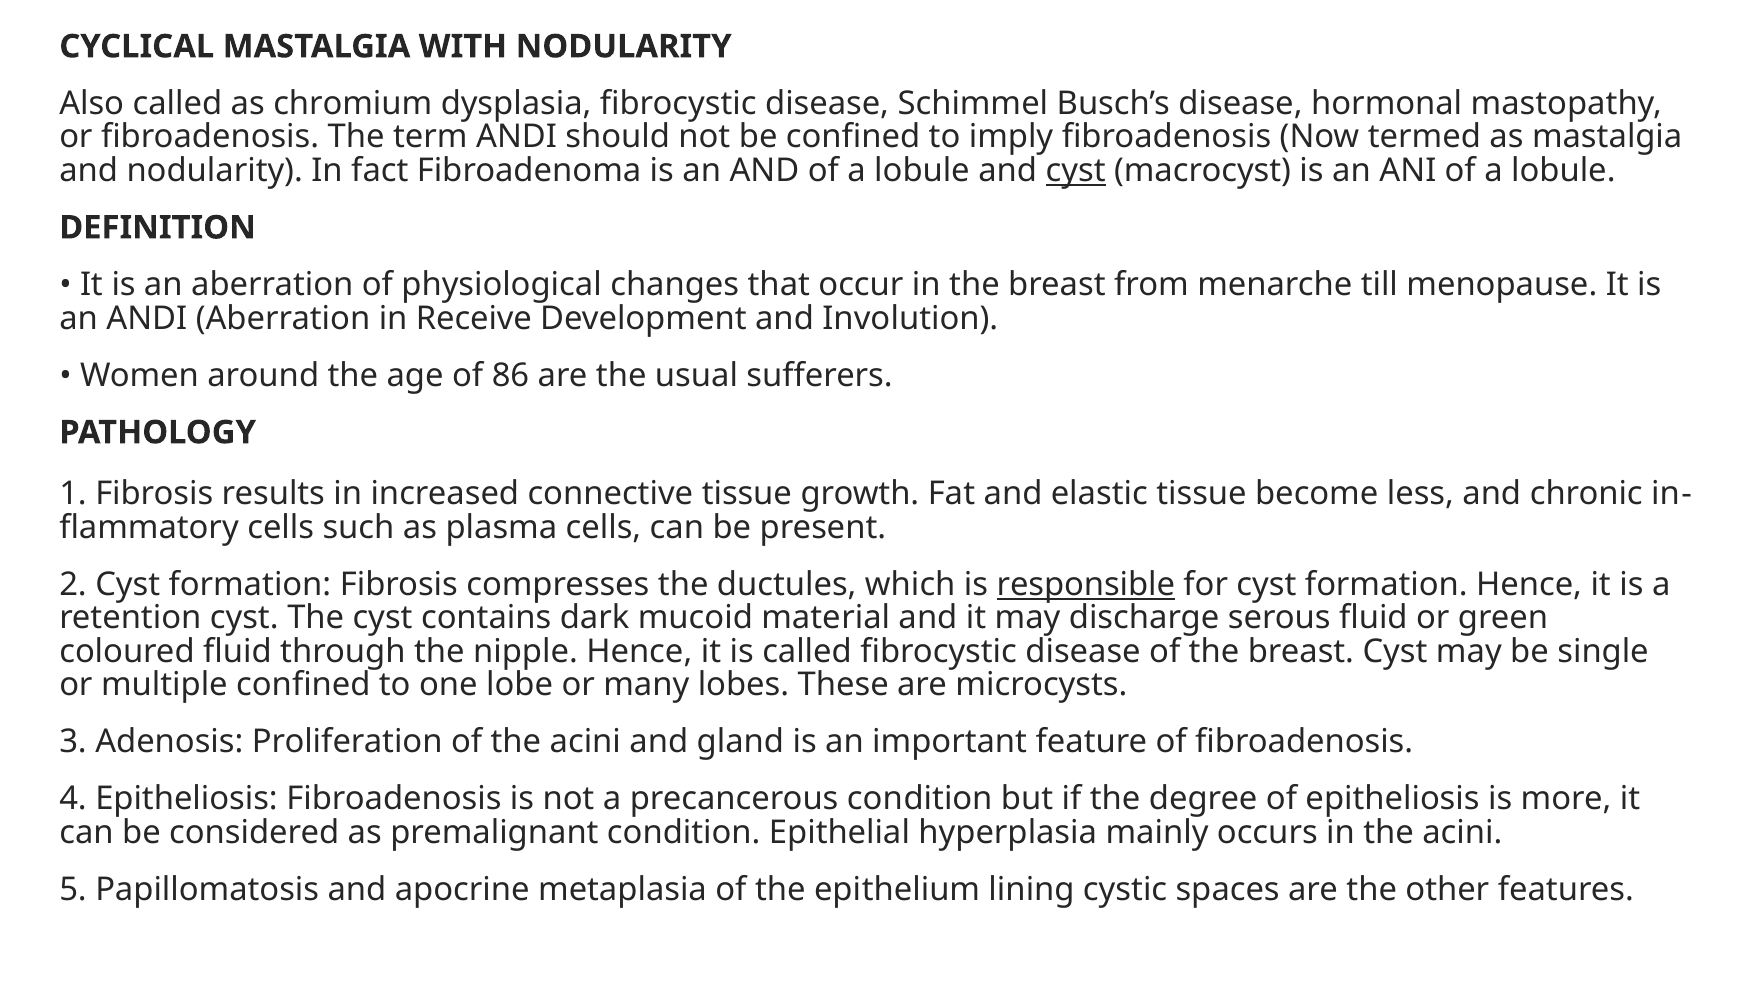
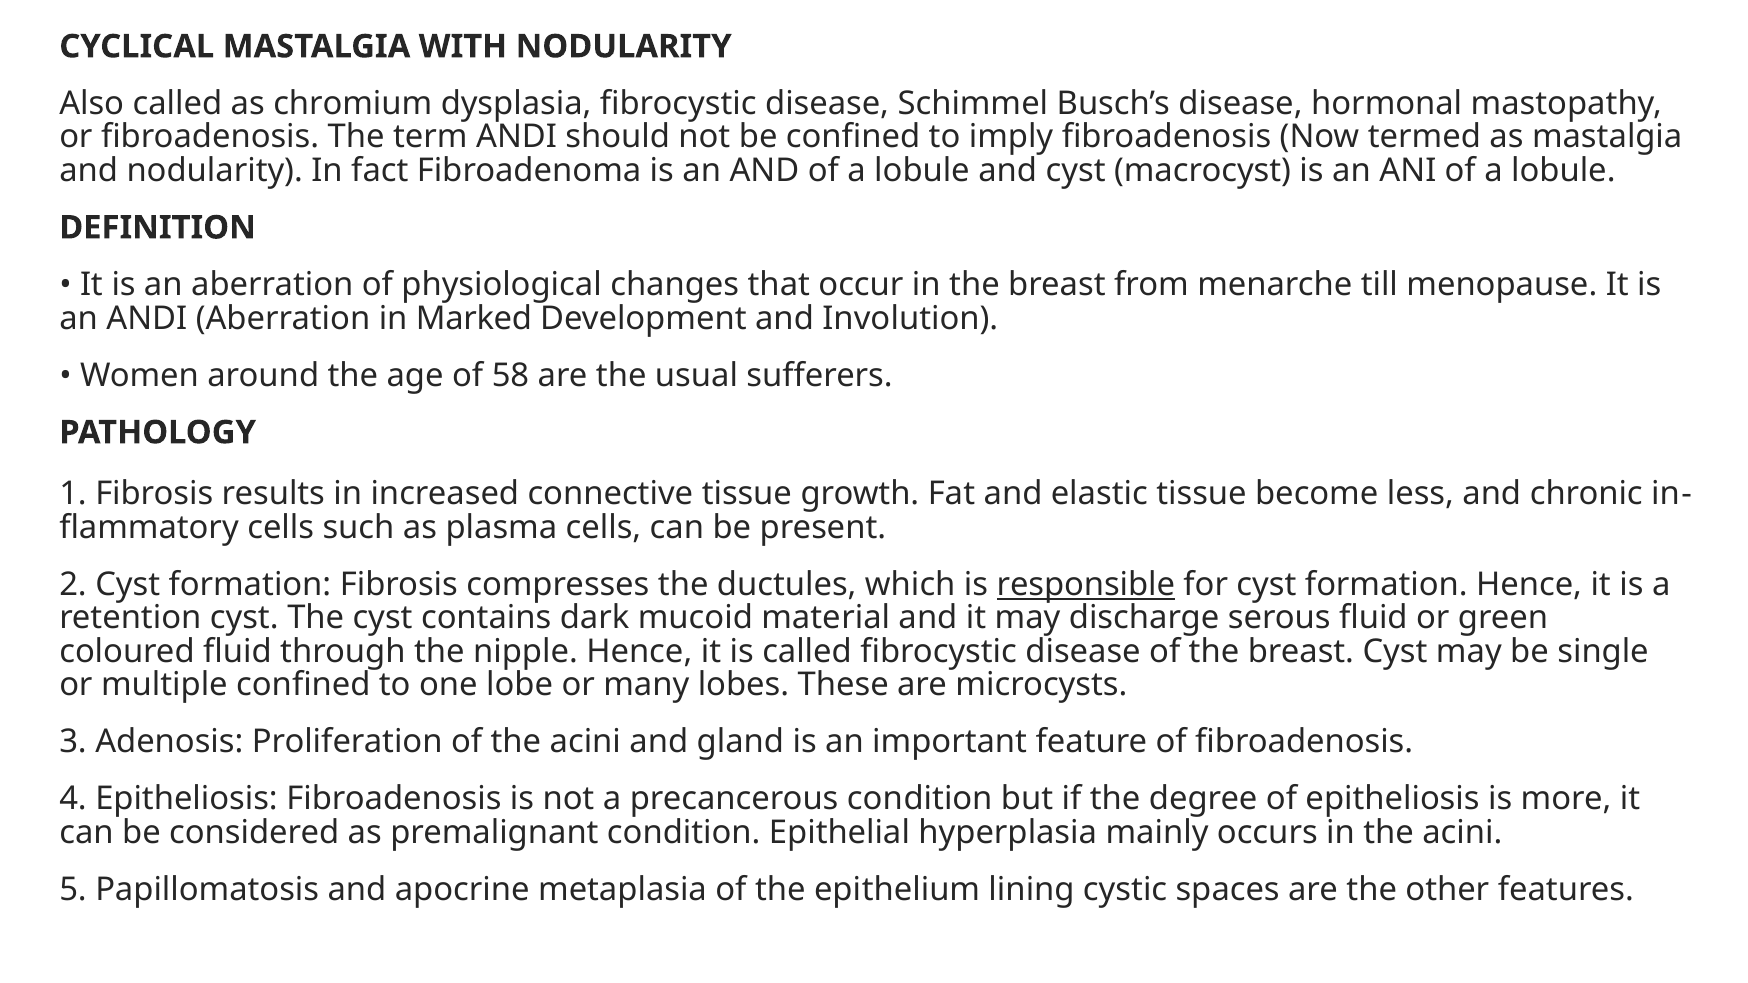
cyst at (1076, 171) underline: present -> none
Receive: Receive -> Marked
86: 86 -> 58
